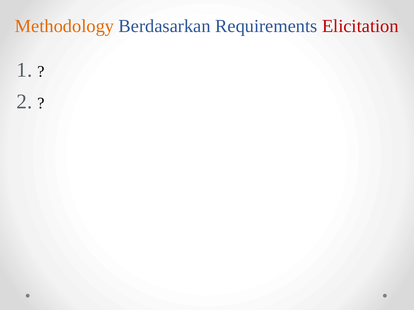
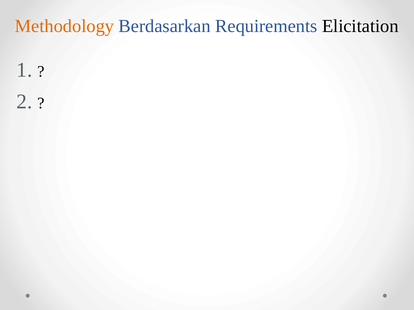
Elicitation colour: red -> black
